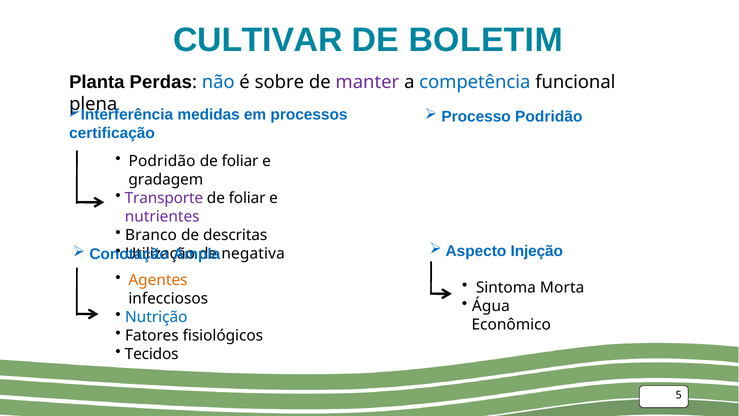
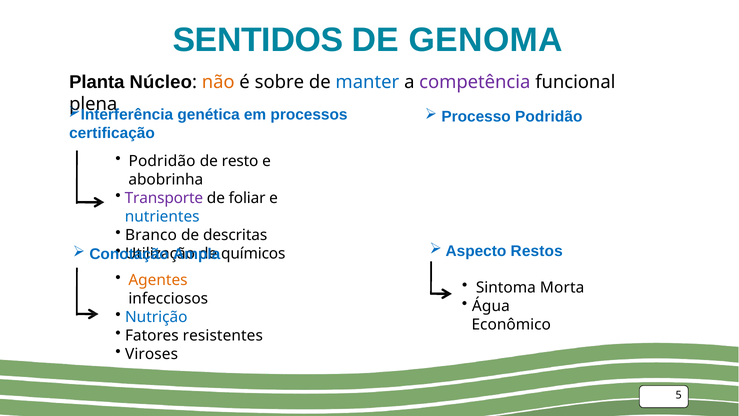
CULTIVAR: CULTIVAR -> SENTIDOS
BOLETIM: BOLETIM -> GENOMA
Perdas: Perdas -> Núcleo
não colour: blue -> orange
manter colour: purple -> blue
competência colour: blue -> purple
medidas: medidas -> genética
foliar at (240, 161): foliar -> resto
gradagem: gradagem -> abobrinha
nutrientes colour: purple -> blue
negativa: negativa -> químicos
Injeção: Injeção -> Restos
fisiológicos: fisiológicos -> resistentes
Tecidos: Tecidos -> Viroses
